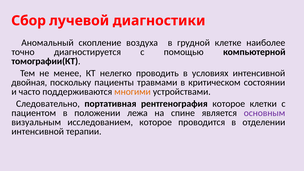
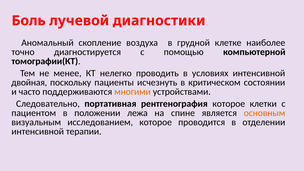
Сбор: Сбор -> Боль
травмами: травмами -> исчезнуть
основным colour: purple -> orange
